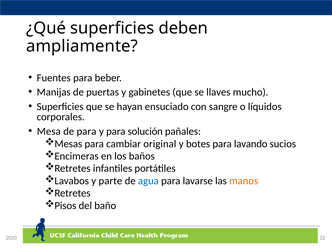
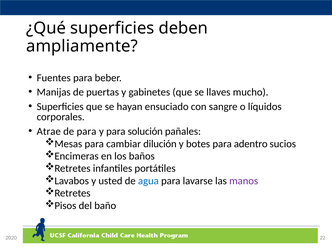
Mesa: Mesa -> Atrae
original: original -> dilución
lavando: lavando -> adentro
parte: parte -> usted
manos colour: orange -> purple
